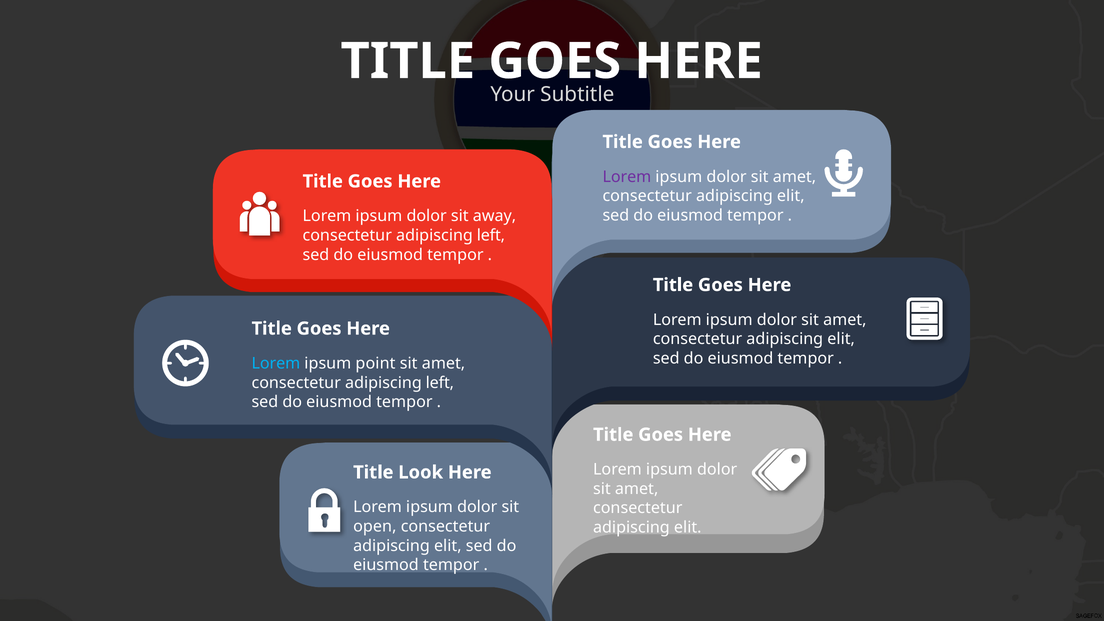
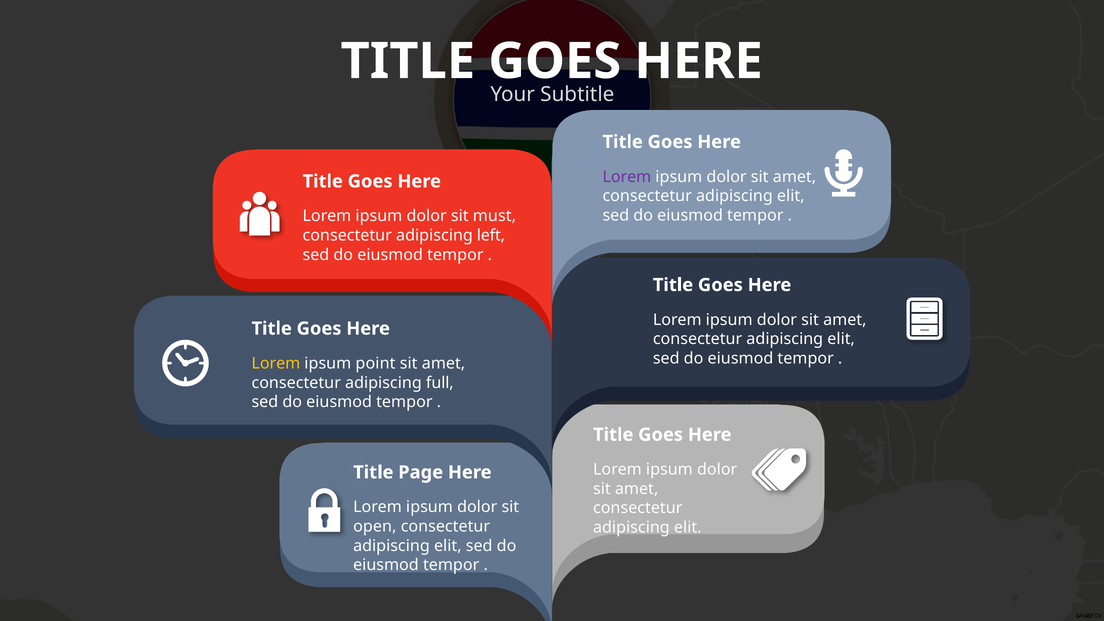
away: away -> must
Lorem at (276, 363) colour: light blue -> yellow
left at (440, 383): left -> full
Look: Look -> Page
